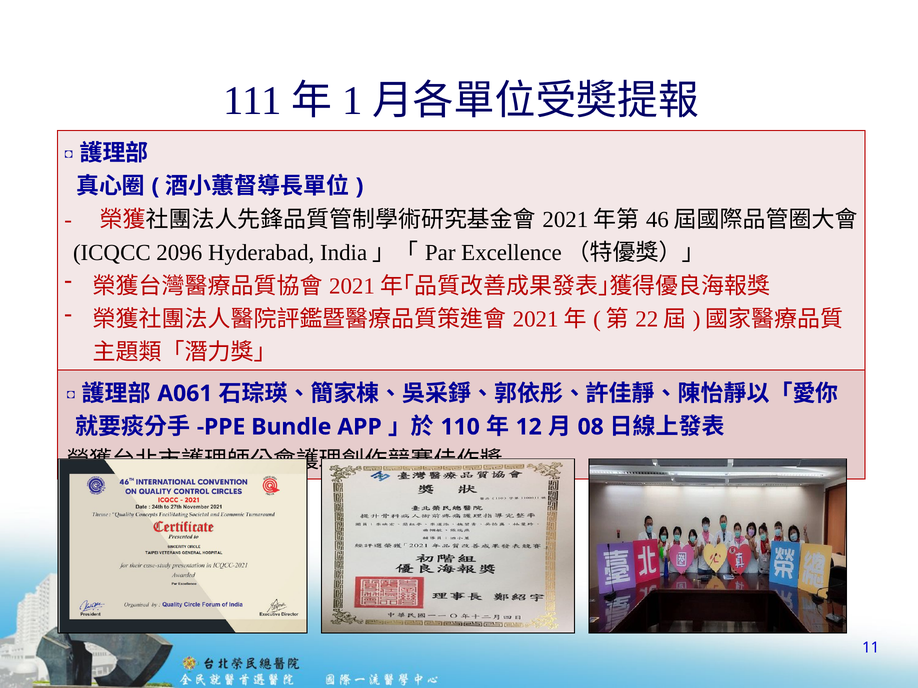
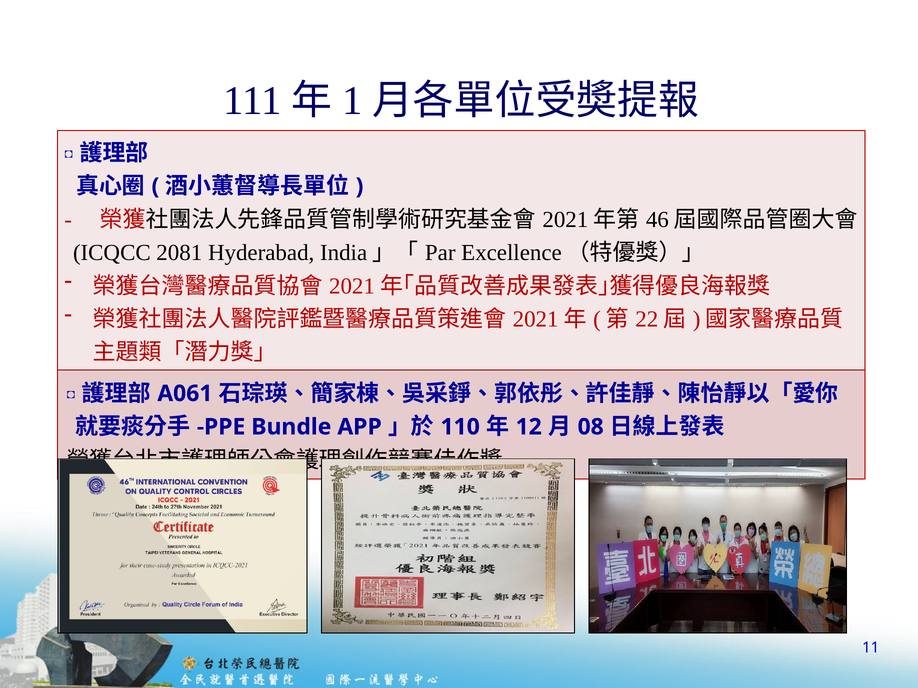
2096: 2096 -> 2081
